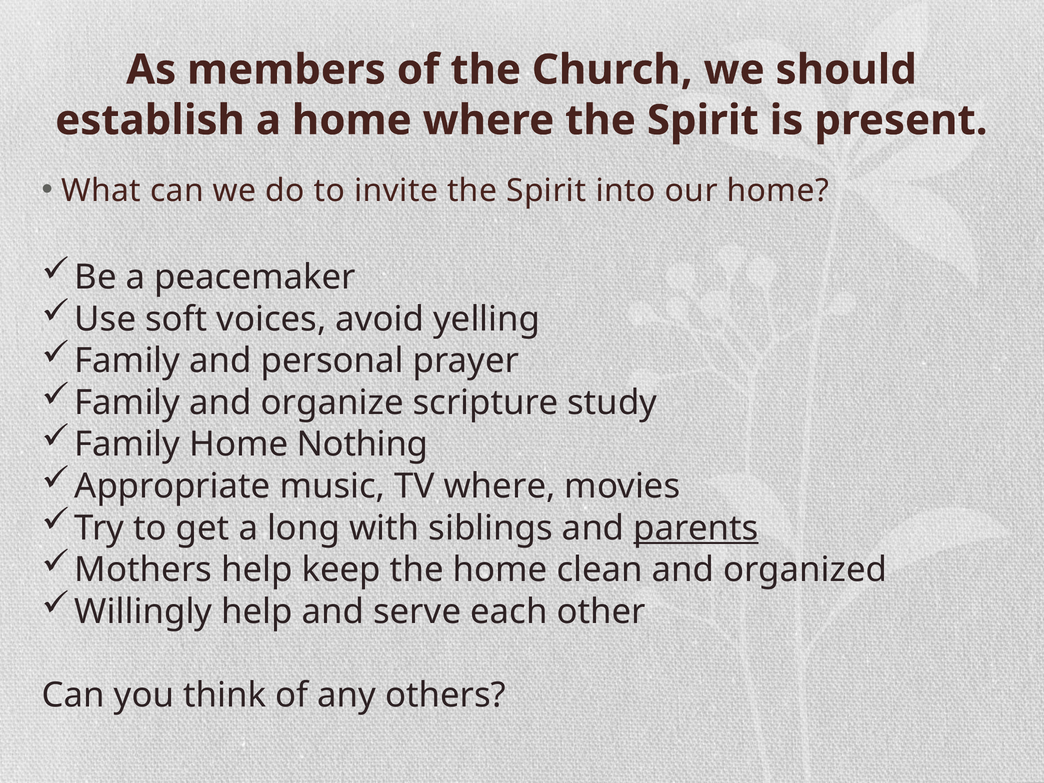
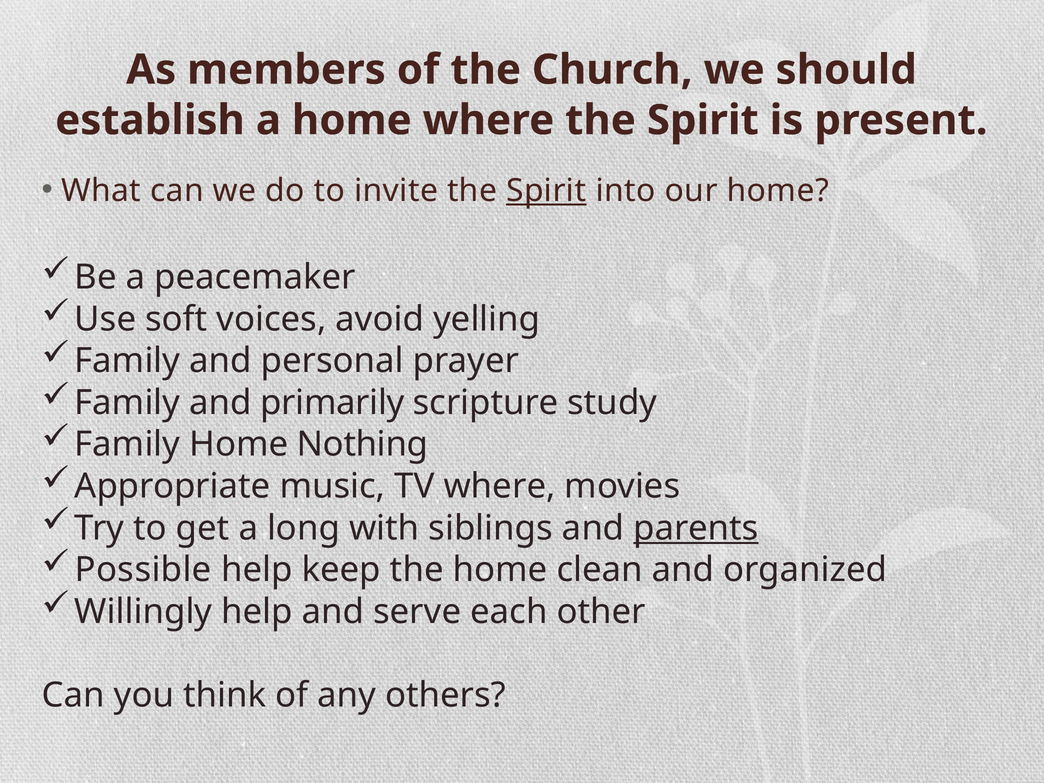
Spirit at (546, 191) underline: none -> present
organize: organize -> primarily
Mothers: Mothers -> Possible
